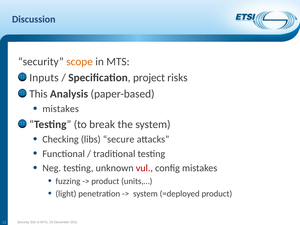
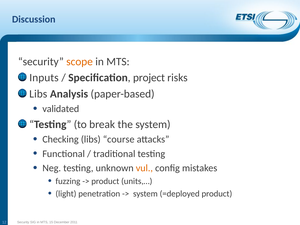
This at (38, 94): This -> Libs
mistakes at (61, 109): mistakes -> validated
secure: secure -> course
vul colour: red -> orange
